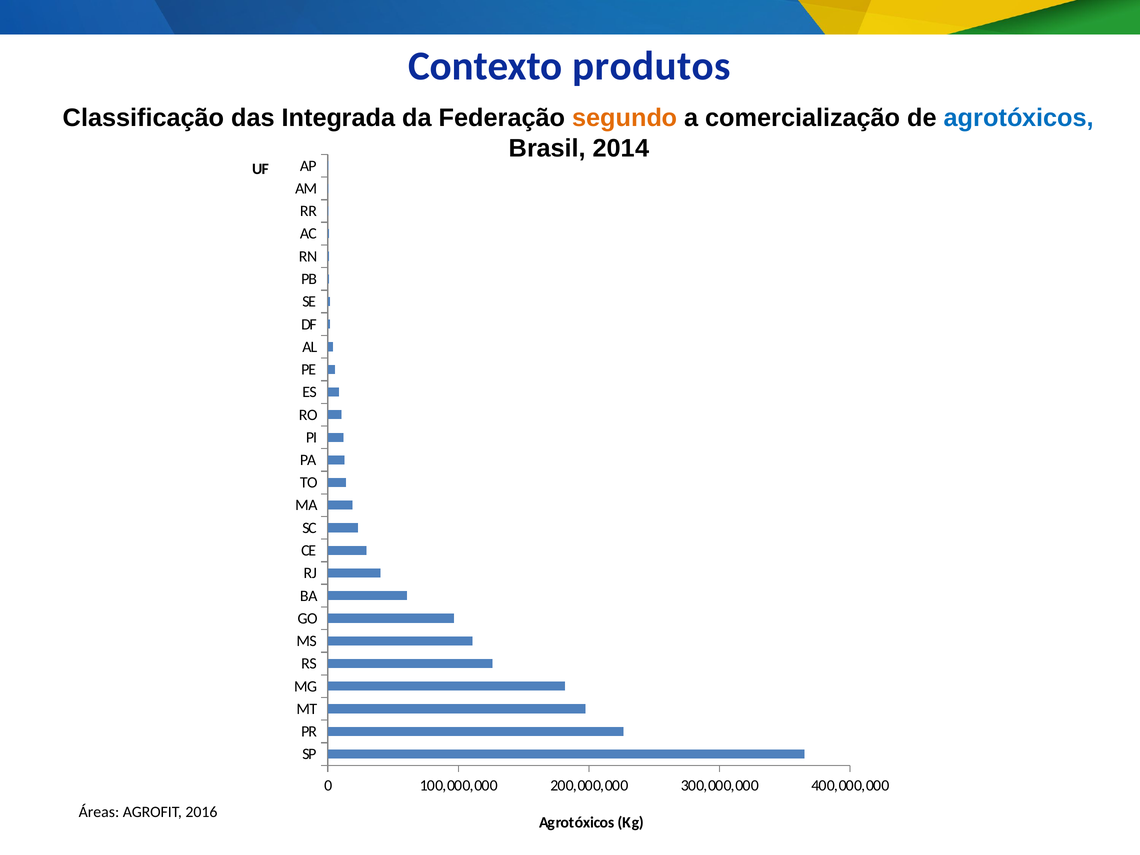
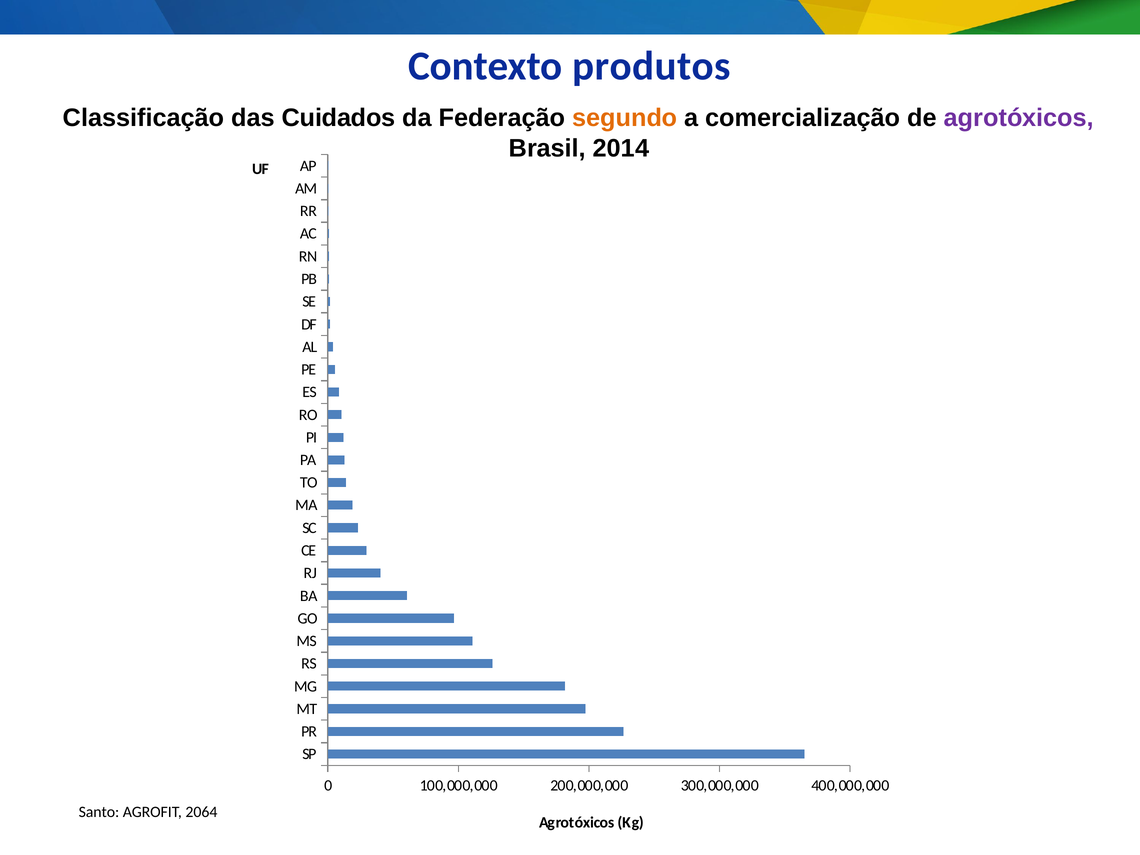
Integrada: Integrada -> Cuidados
agrotóxicos at (1019, 118) colour: blue -> purple
Áreas: Áreas -> Santo
2016: 2016 -> 2064
